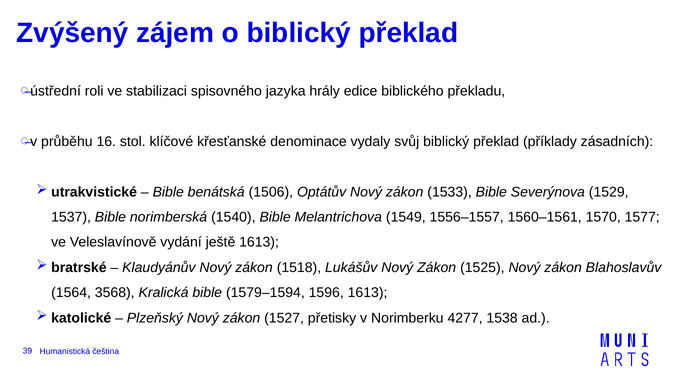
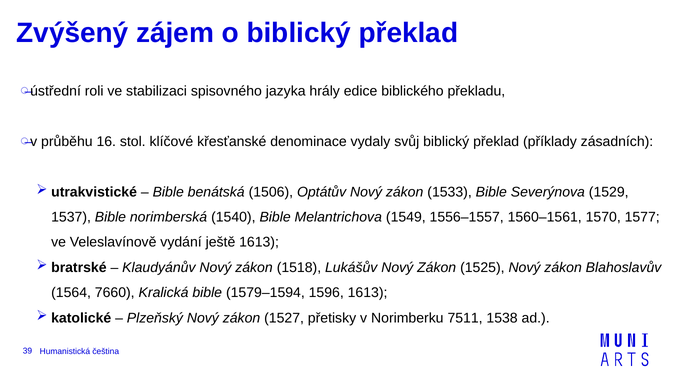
3568: 3568 -> 7660
4277: 4277 -> 7511
